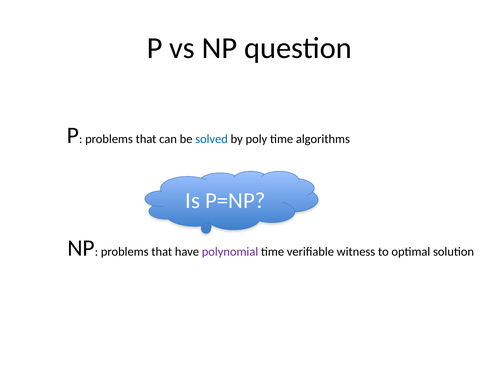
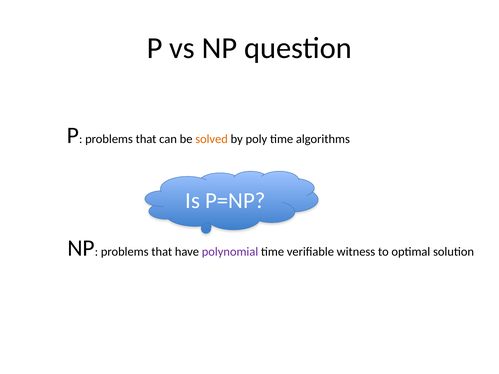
solved colour: blue -> orange
